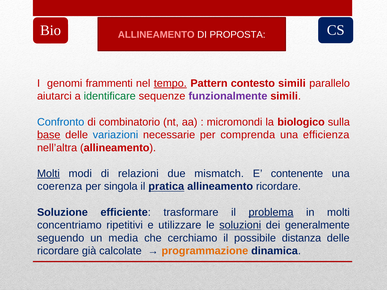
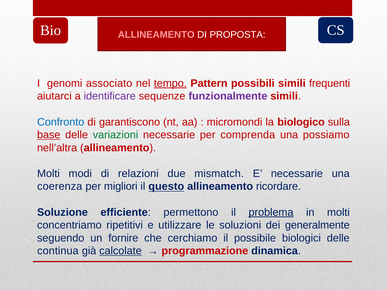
frammenti: frammenti -> associato
contesto: contesto -> possibili
parallelo: parallelo -> frequenti
identificare colour: green -> purple
combinatorio: combinatorio -> garantiscono
variazioni colour: blue -> green
efficienza: efficienza -> possiamo
Molti at (48, 174) underline: present -> none
E contenente: contenente -> necessarie
singola: singola -> migliori
pratica: pratica -> questo
trasformare: trasformare -> permettono
soluzioni underline: present -> none
media: media -> fornire
distanza: distanza -> biologici
ricordare at (58, 251): ricordare -> continua
calcolate underline: none -> present
programmazione colour: orange -> red
